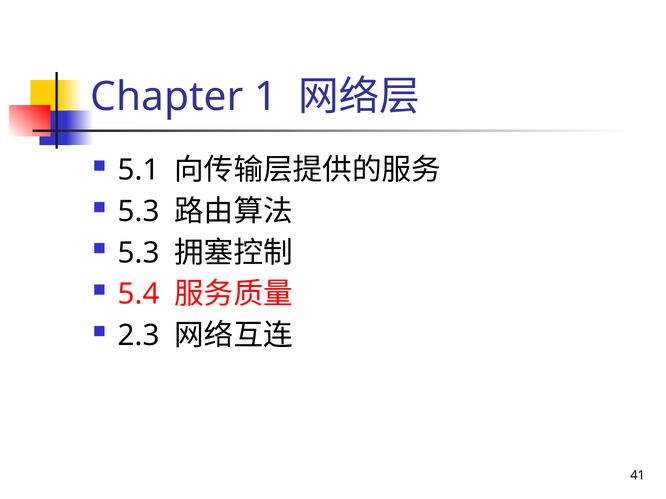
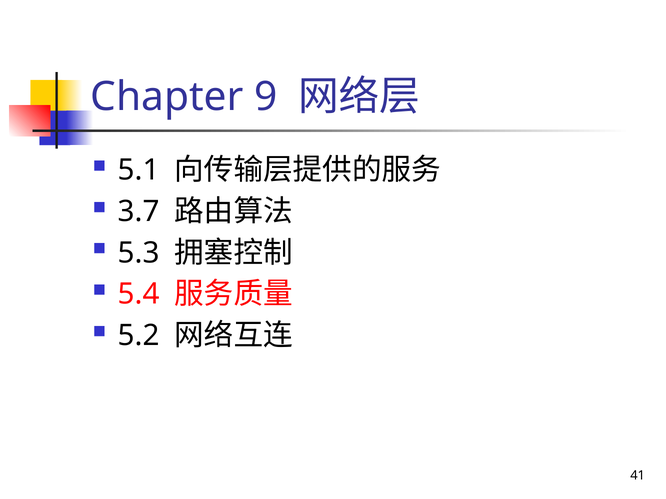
1: 1 -> 9
5.3 at (139, 212): 5.3 -> 3.7
2.3: 2.3 -> 5.2
